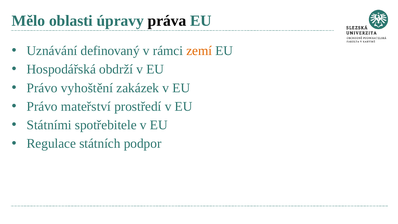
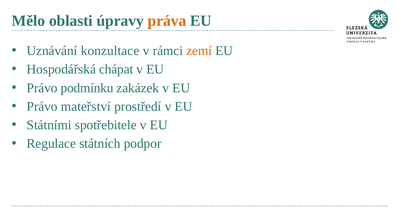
práva colour: black -> orange
definovaný: definovaný -> konzultace
obdrží: obdrží -> chápat
vyhoštění: vyhoštění -> podmínku
